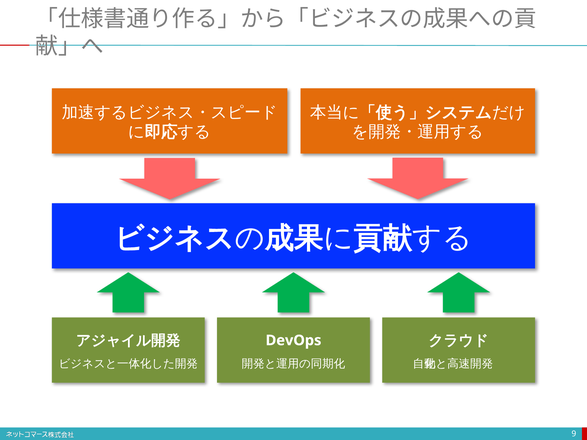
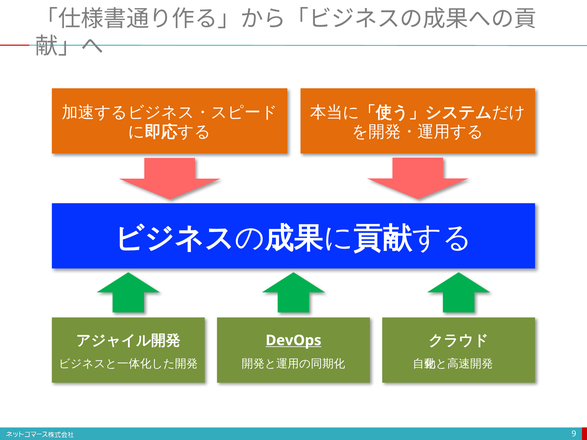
DevOps underline: none -> present
